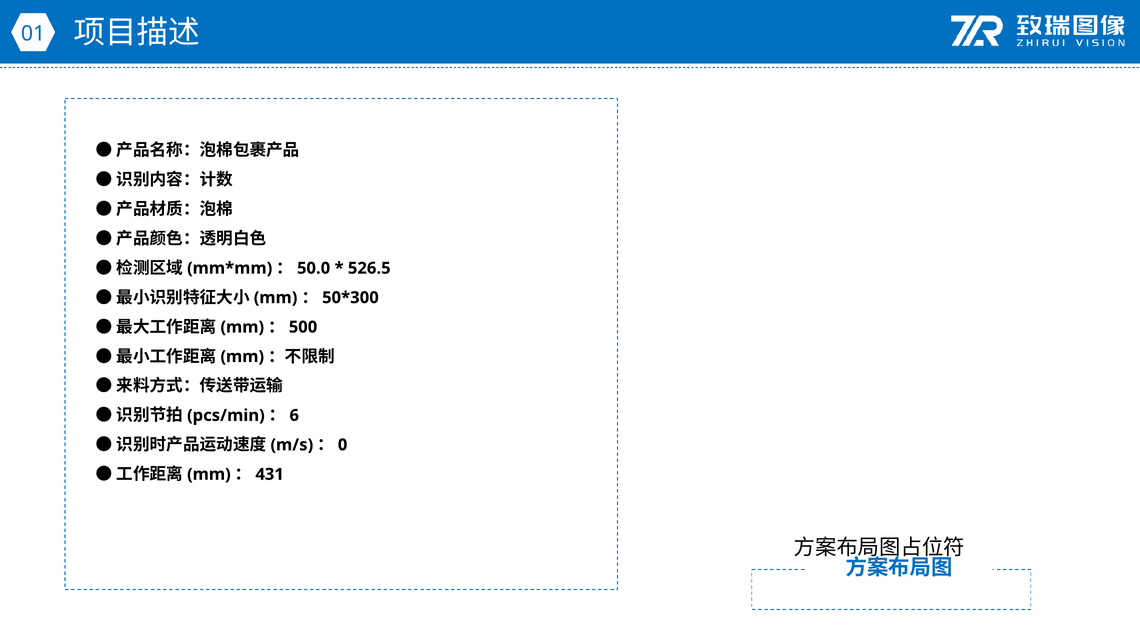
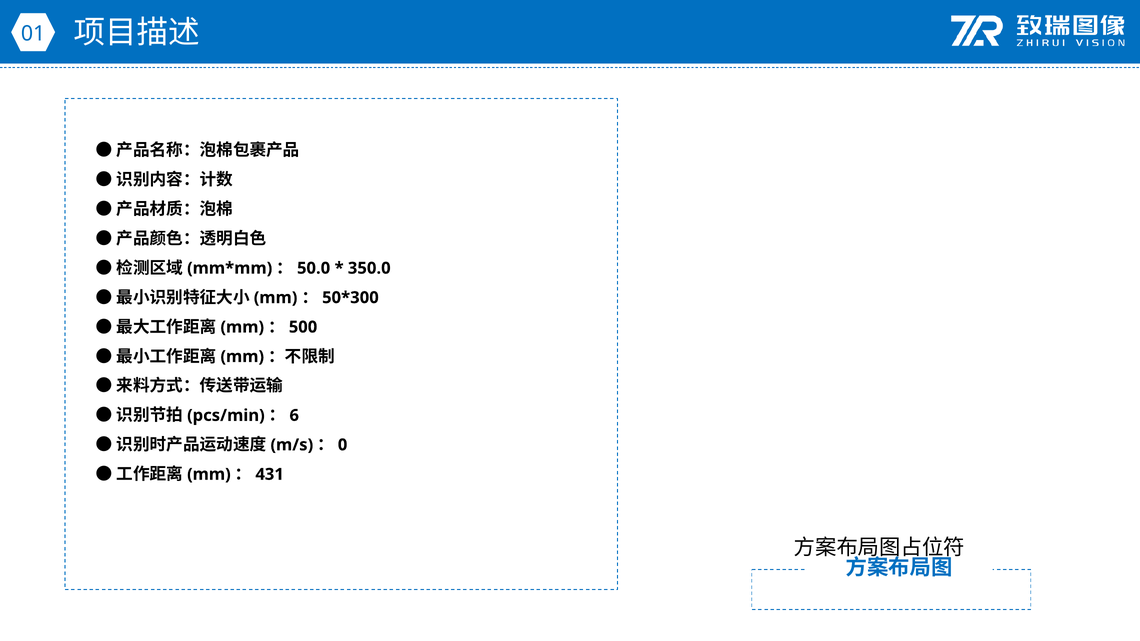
526.5: 526.5 -> 350.0
